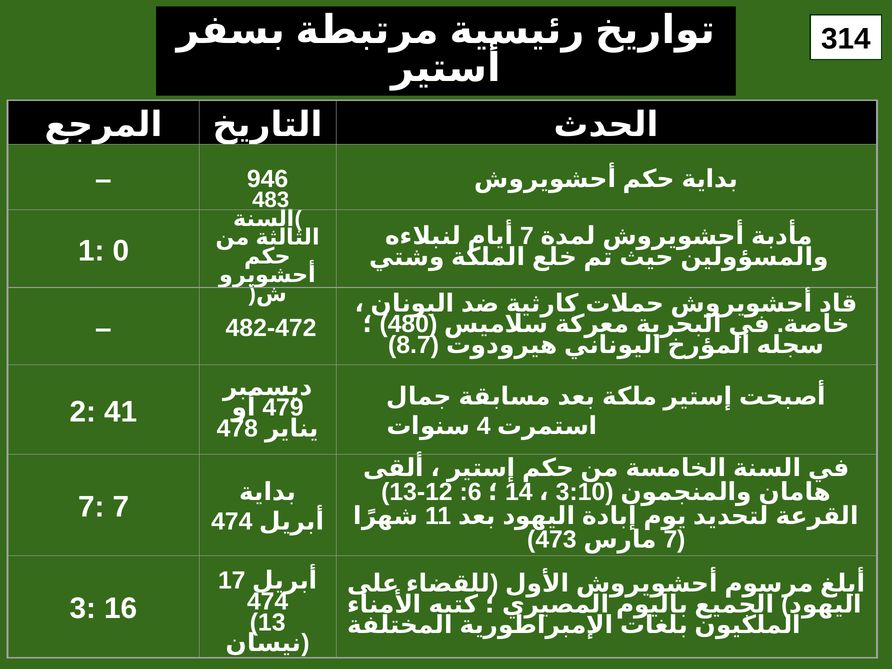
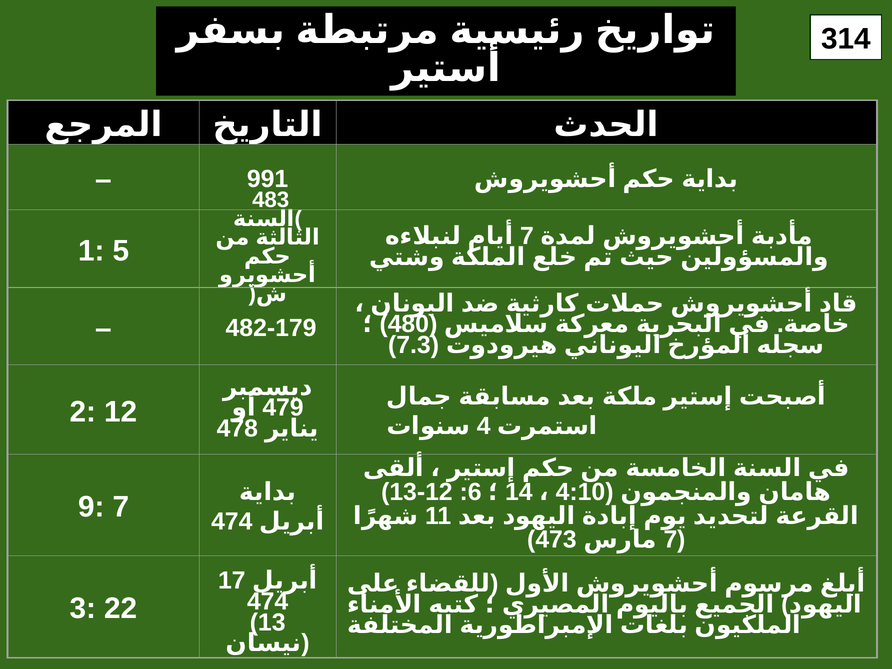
946: 946 -> 991
0: 0 -> 5
482-472: 482-472 -> 482-179
8.7: 8.7 -> 7.3
2 41: 41 -> 12
3:10: 3:10 -> 4:10
7 at (91, 507): 7 -> 9
16: 16 -> 22
